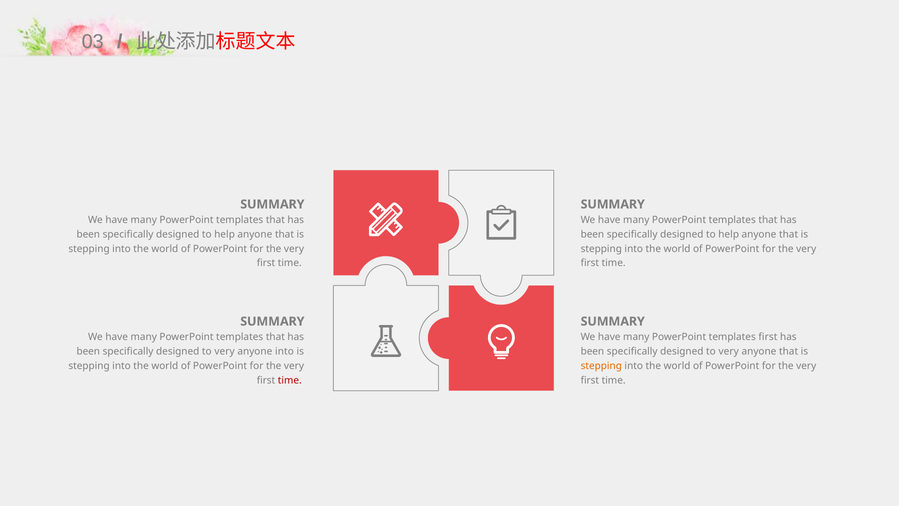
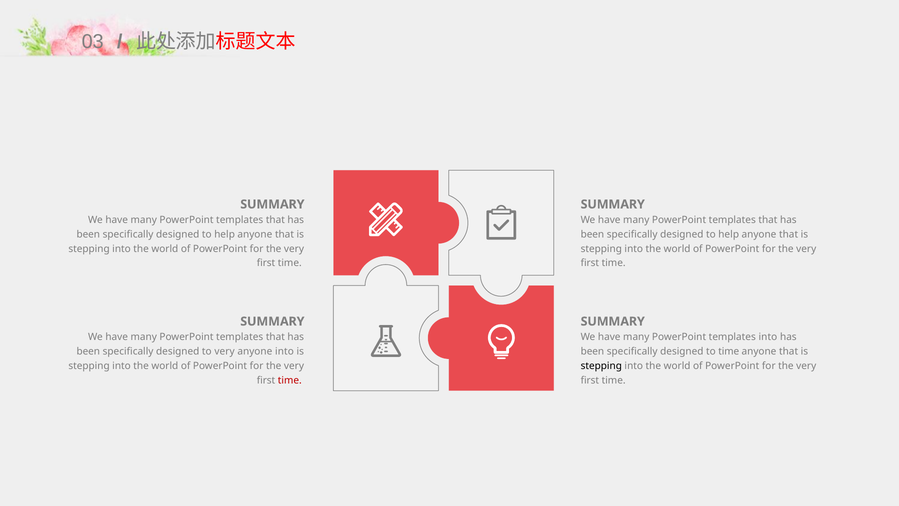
templates first: first -> into
very at (729, 351): very -> time
stepping at (601, 366) colour: orange -> black
